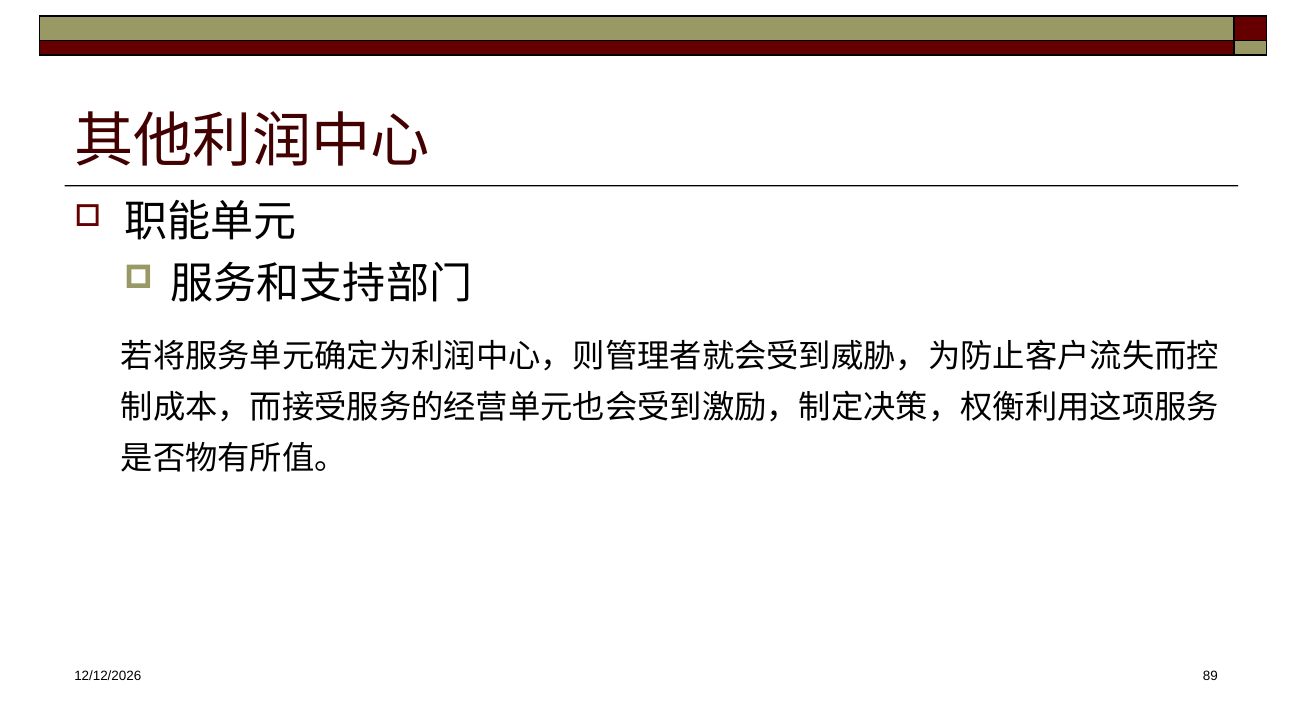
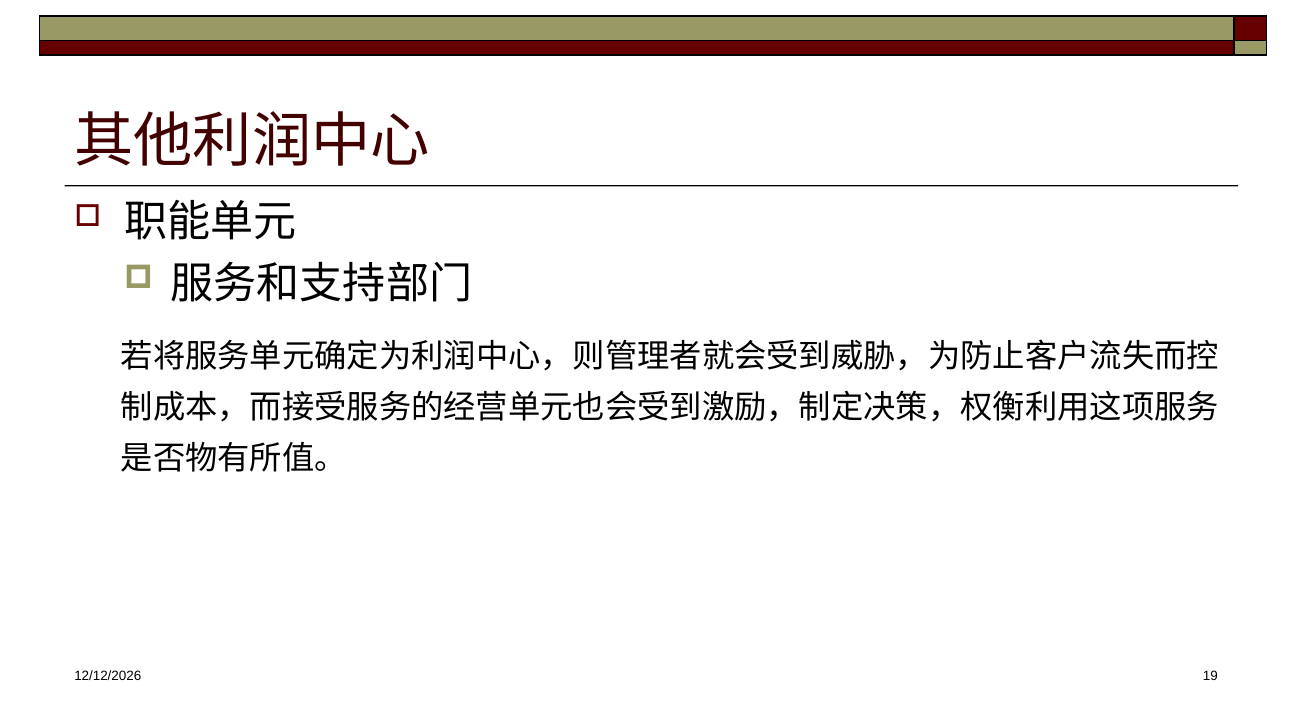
89: 89 -> 19
